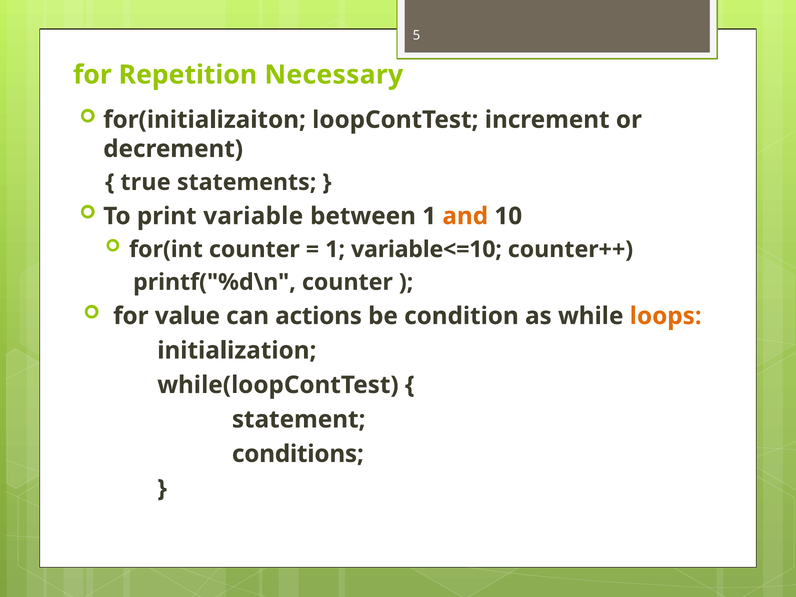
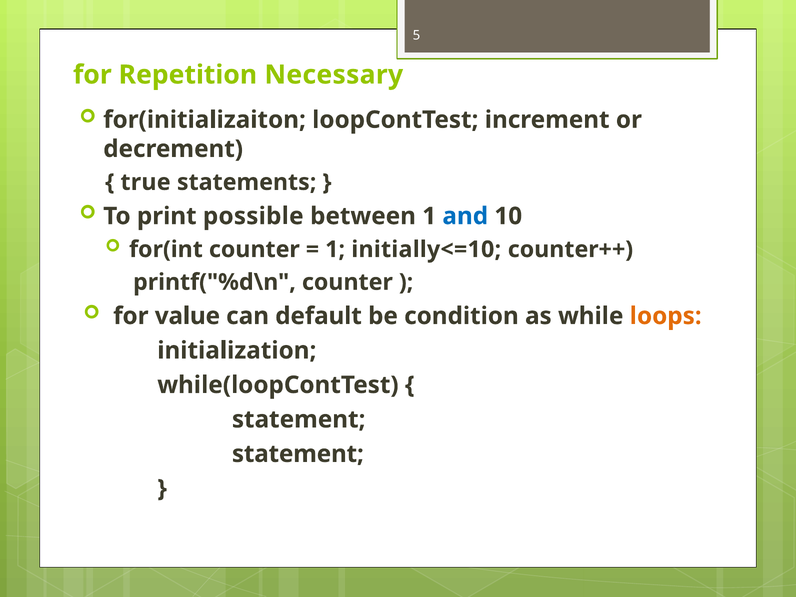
variable: variable -> possible
and colour: orange -> blue
variable<=10: variable<=10 -> initially<=10
actions: actions -> default
conditions at (298, 454): conditions -> statement
